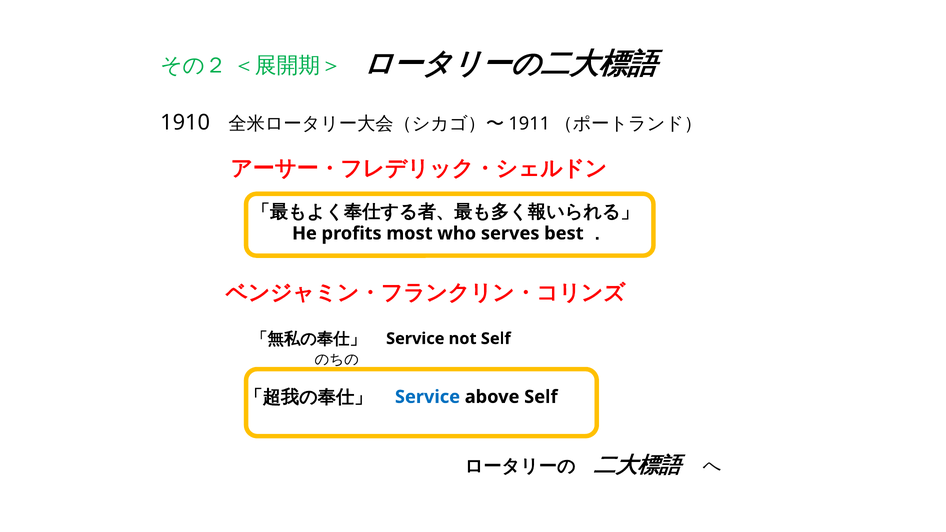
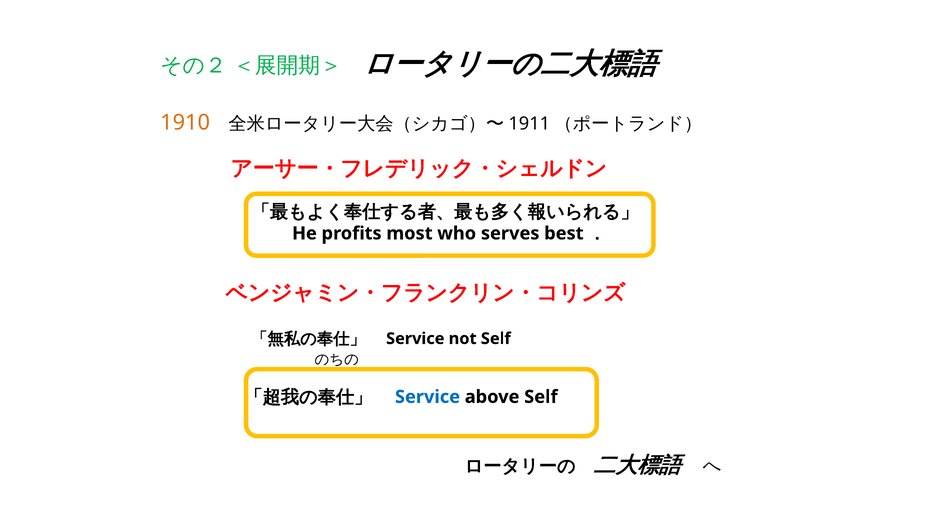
1910 colour: black -> orange
